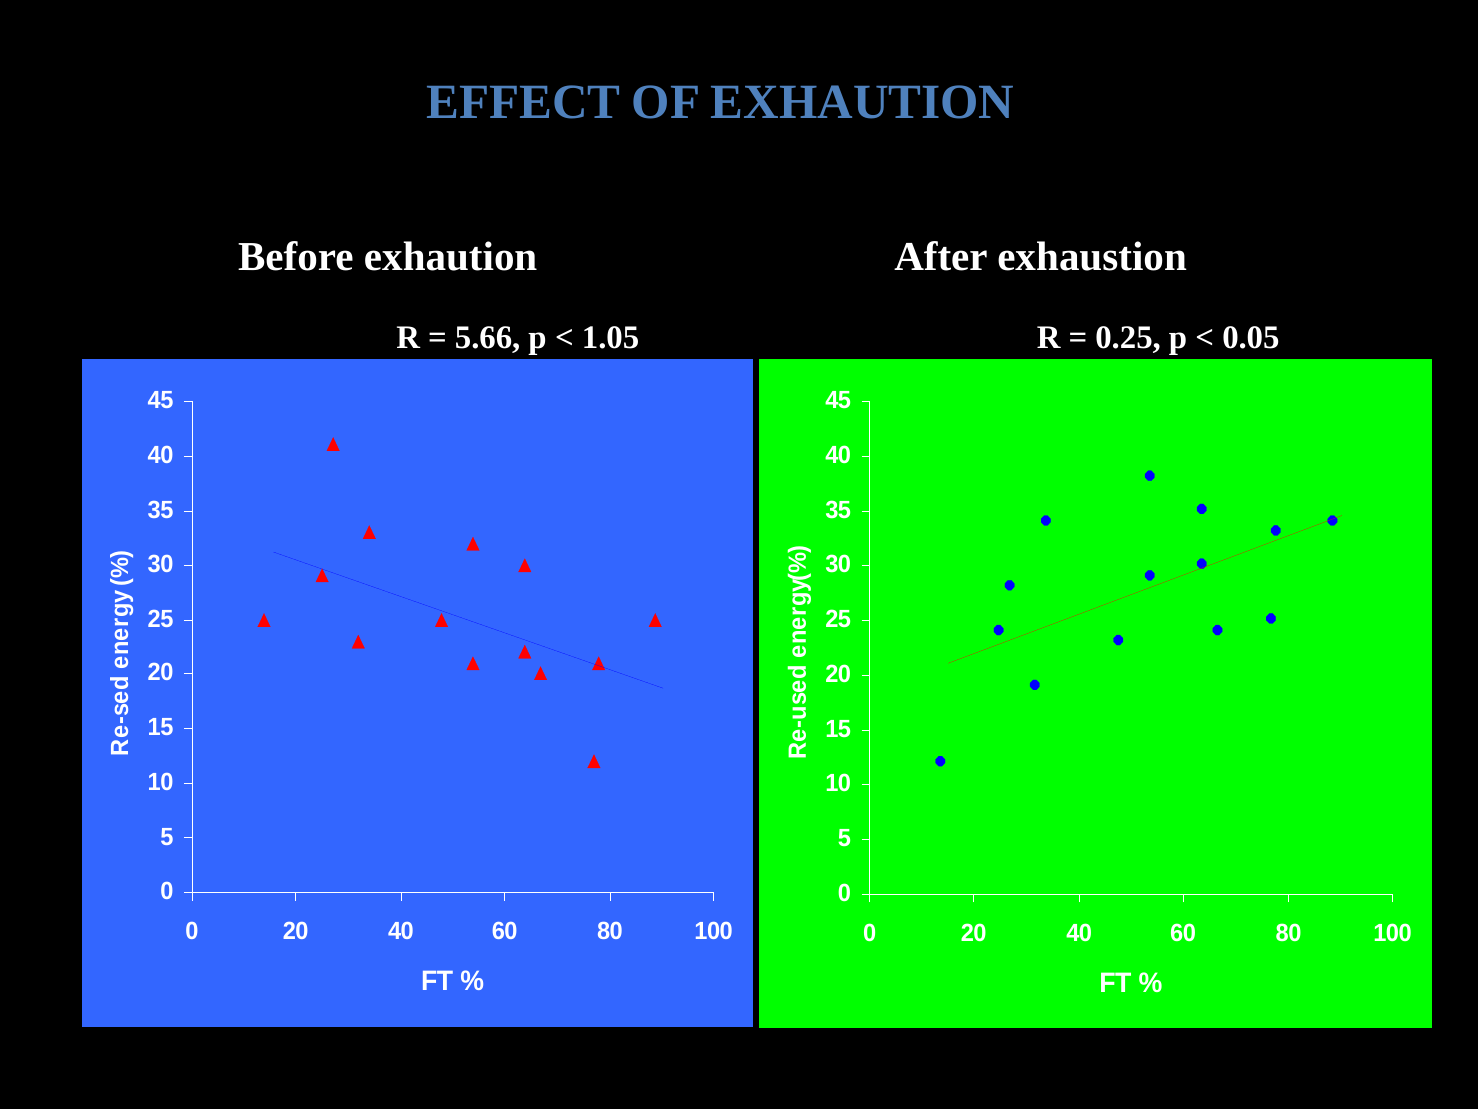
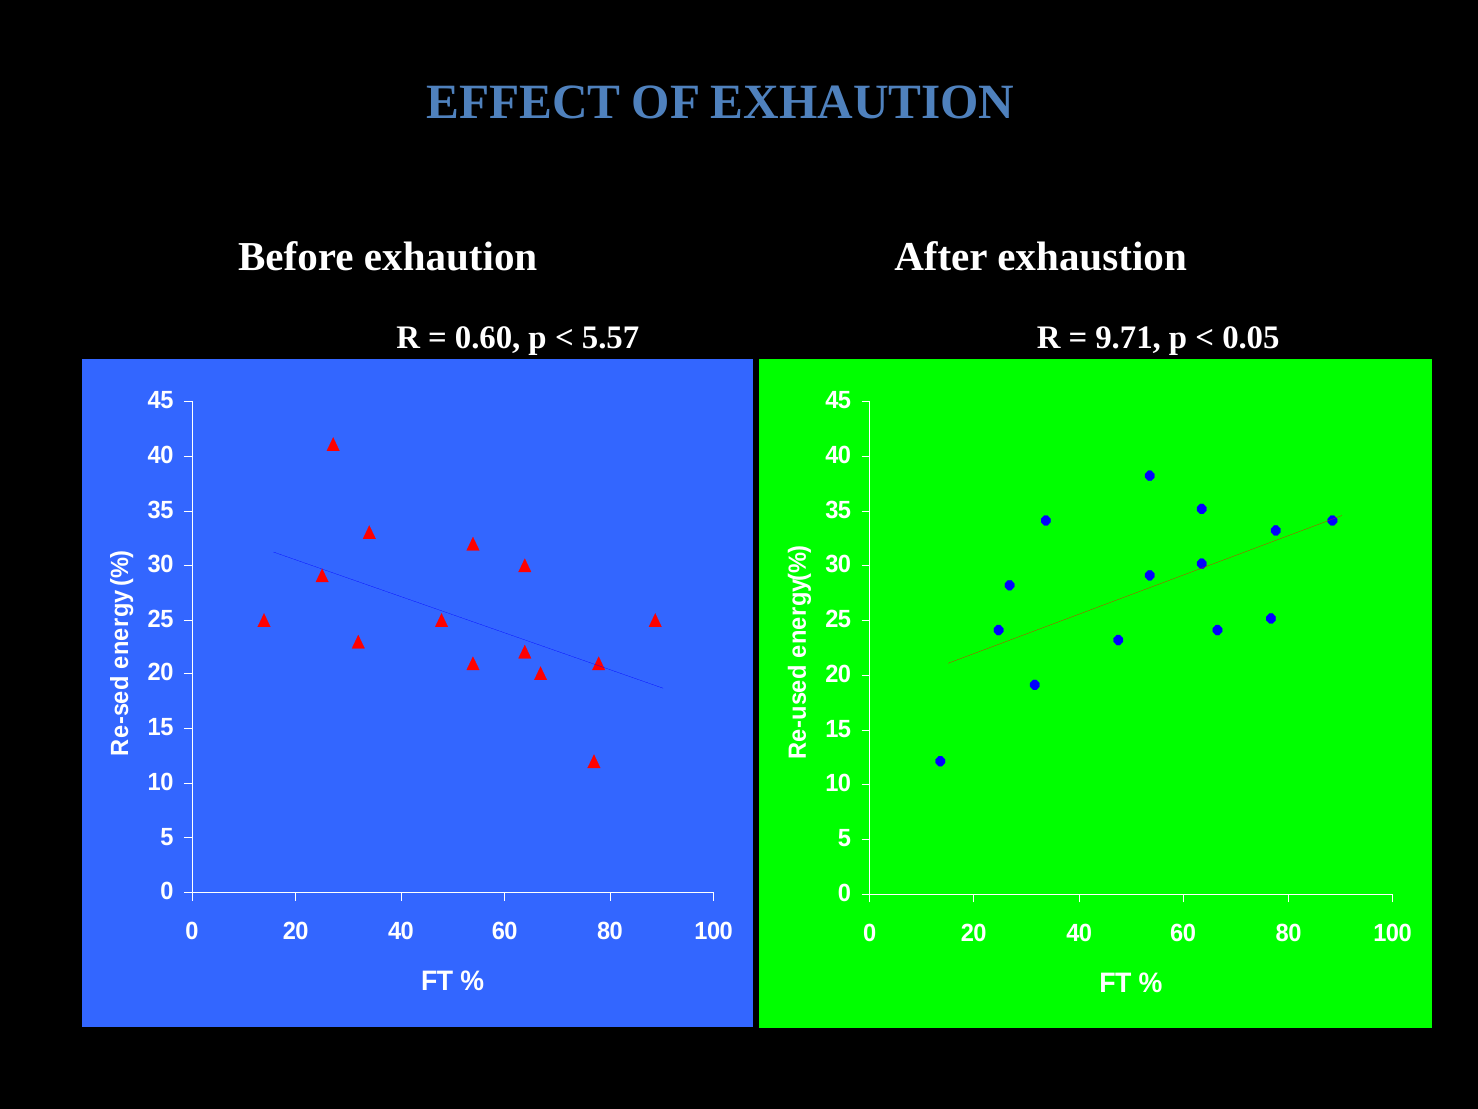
5.66: 5.66 -> 0.60
1.05: 1.05 -> 5.57
0.25: 0.25 -> 9.71
